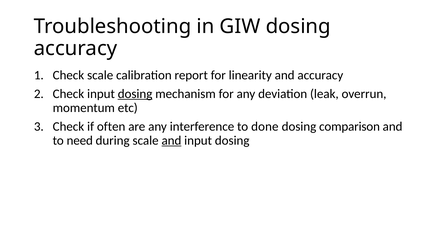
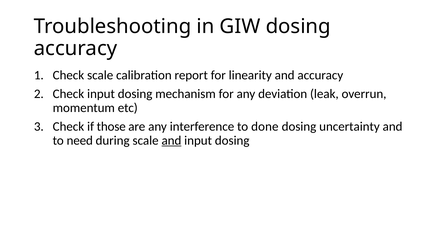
dosing at (135, 94) underline: present -> none
often: often -> those
comparison: comparison -> uncertainty
